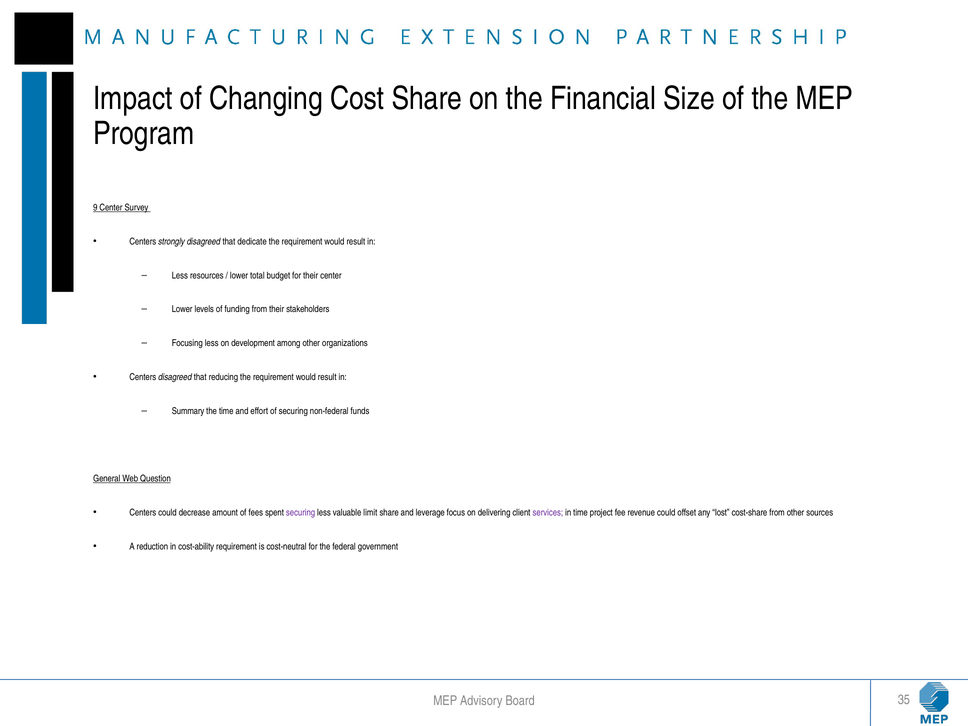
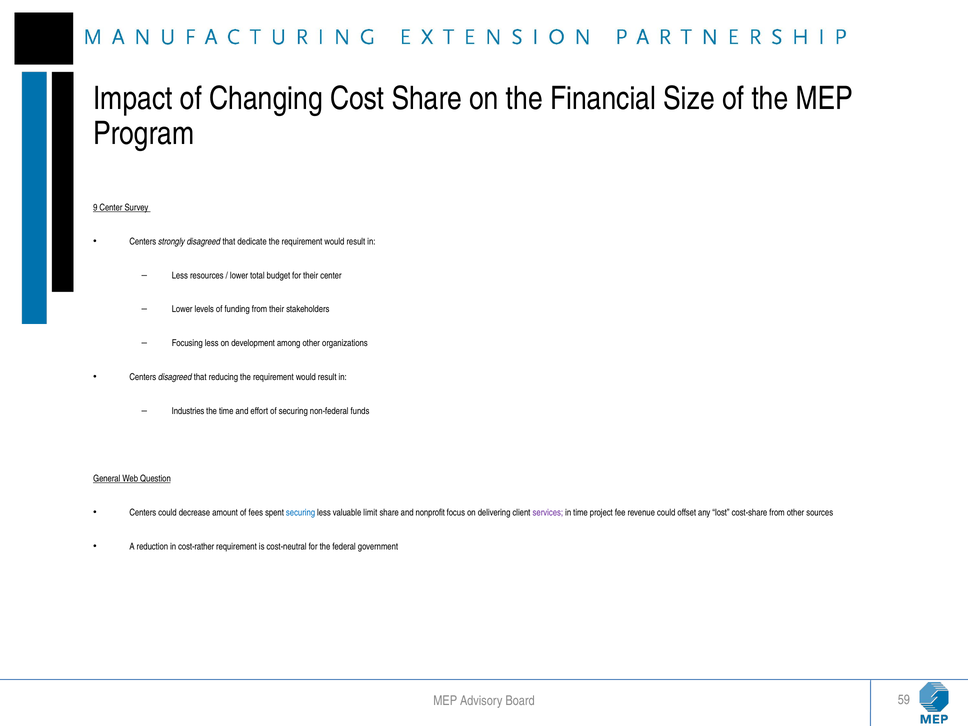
Summary: Summary -> Industries
securing at (301, 513) colour: purple -> blue
leverage: leverage -> nonprofit
cost-ability: cost-ability -> cost-rather
35: 35 -> 59
